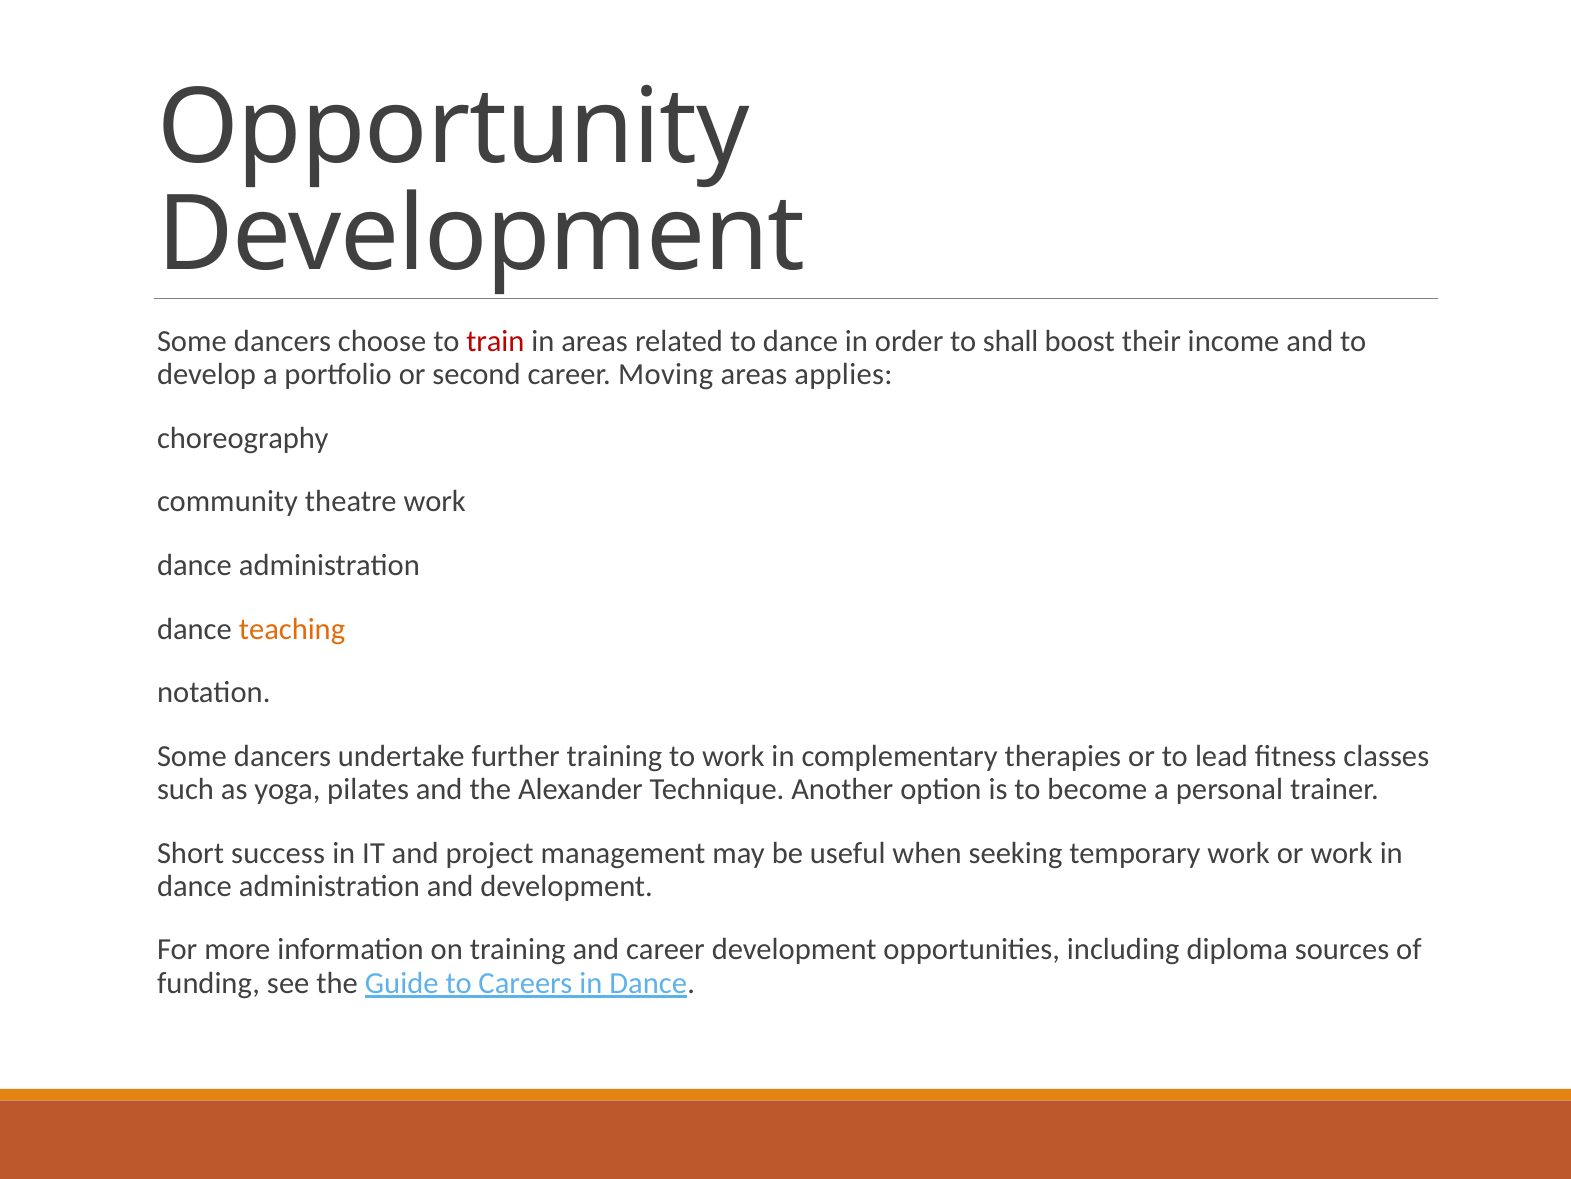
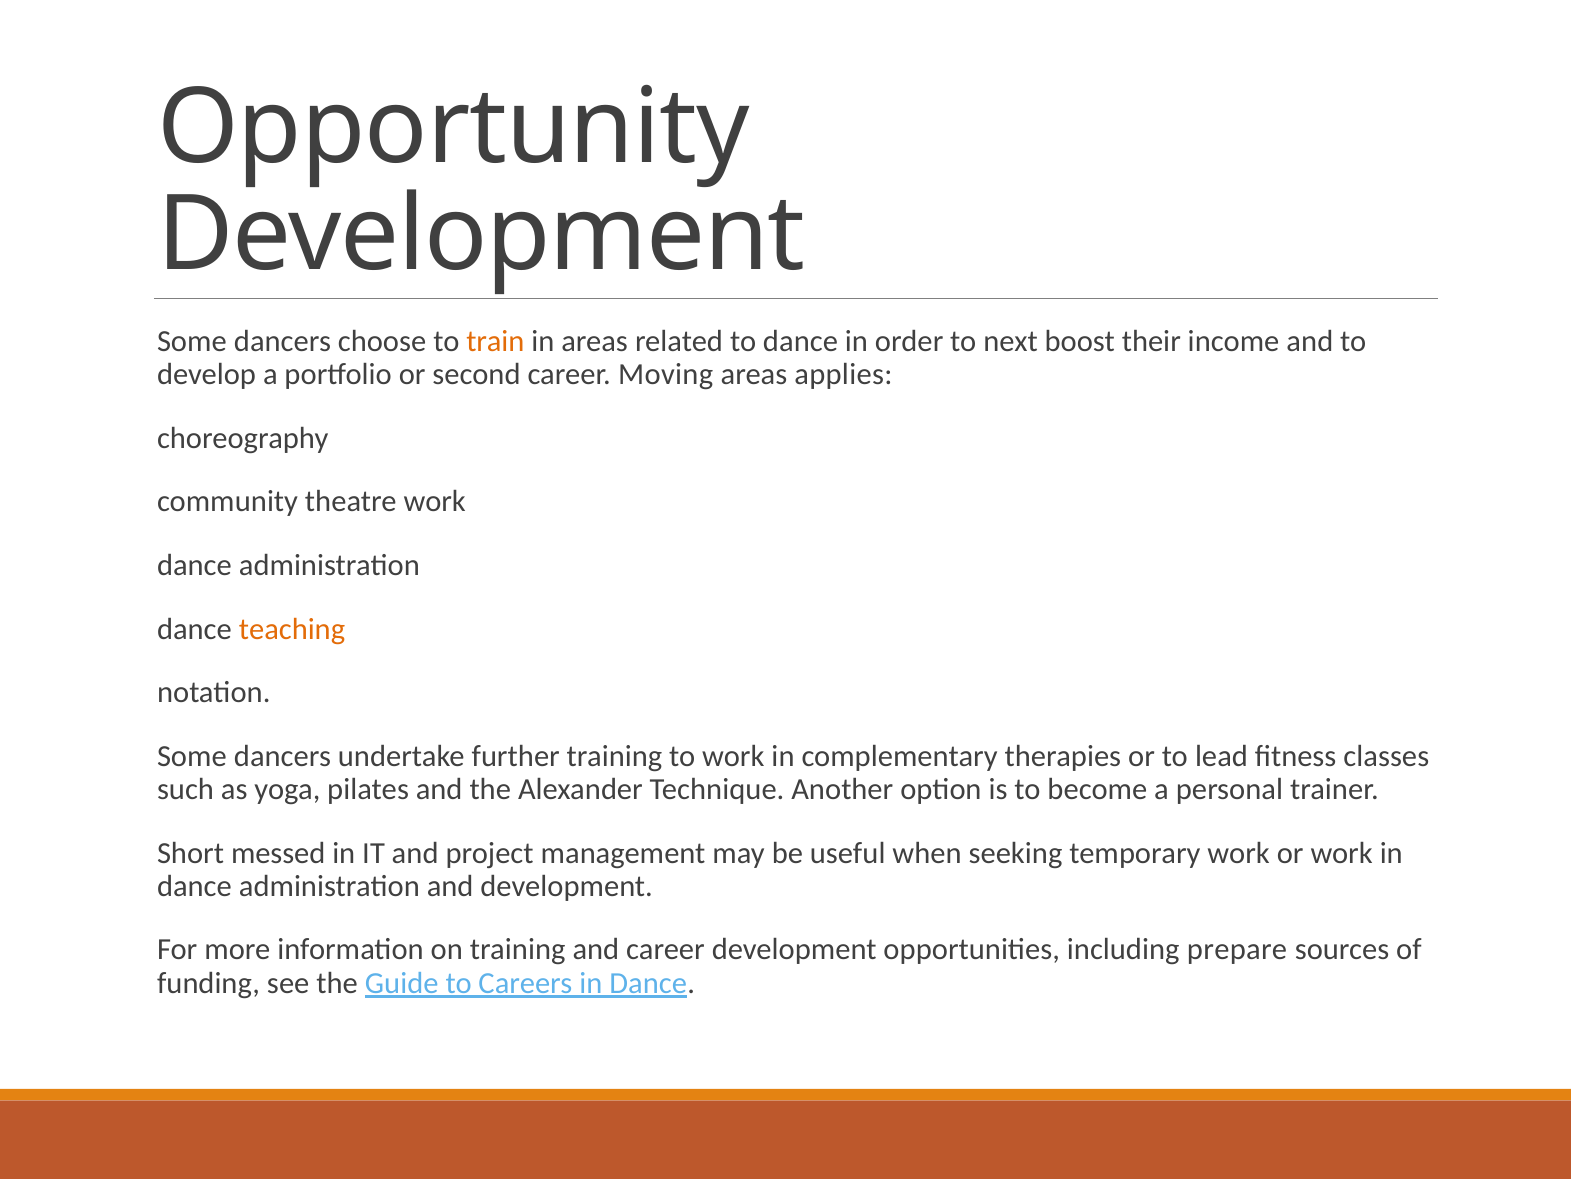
train colour: red -> orange
shall: shall -> next
success: success -> messed
diploma: diploma -> prepare
